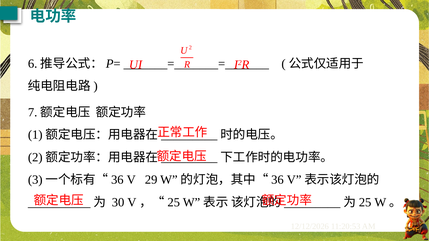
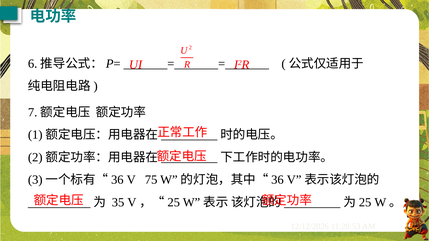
29: 29 -> 75
30: 30 -> 35
